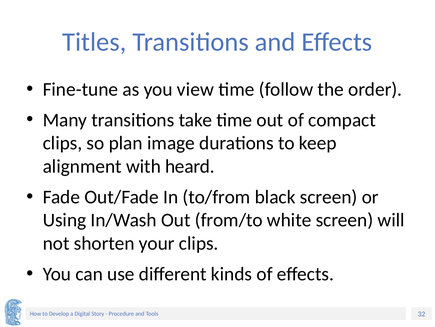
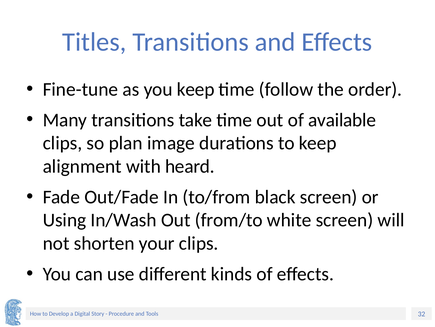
you view: view -> keep
compact: compact -> available
